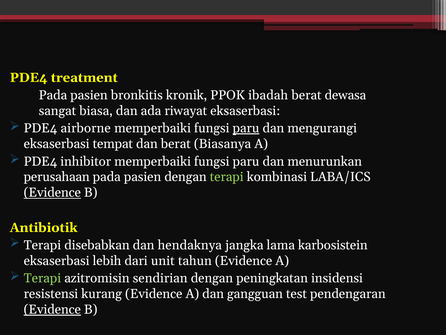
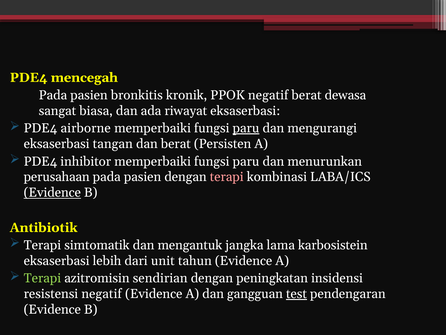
treatment: treatment -> mencegah
PPOK ibadah: ibadah -> negatif
tempat: tempat -> tangan
Biasanya: Biasanya -> Persisten
terapi at (227, 177) colour: light green -> pink
disebabkan: disebabkan -> simtomatik
hendaknya: hendaknya -> mengantuk
resistensi kurang: kurang -> negatif
test underline: none -> present
Evidence at (52, 309) underline: present -> none
